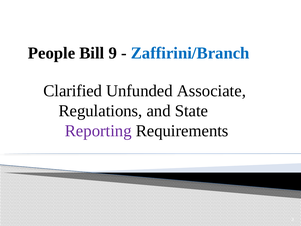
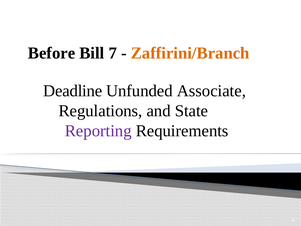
People: People -> Before
9: 9 -> 7
Zaffirini/Branch colour: blue -> orange
Clarified: Clarified -> Deadline
